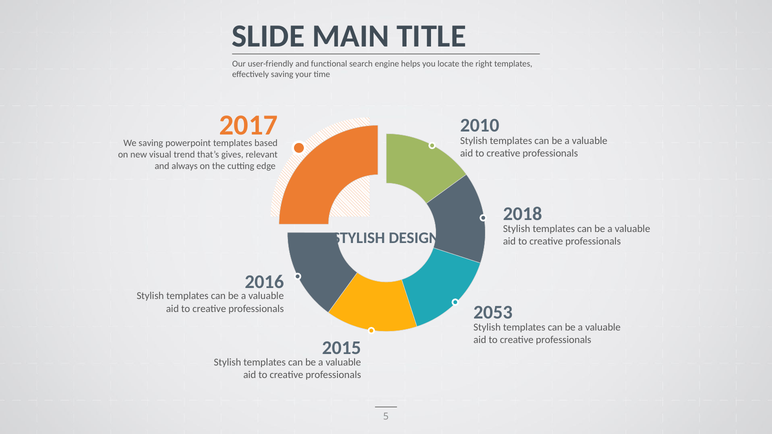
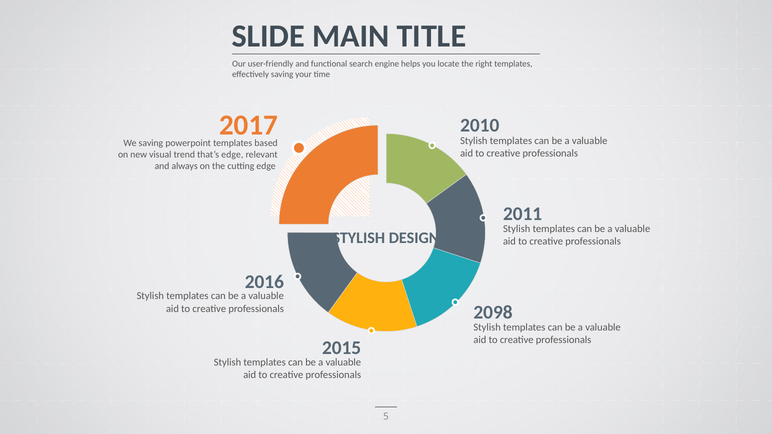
that’s gives: gives -> edge
2018: 2018 -> 2011
2053: 2053 -> 2098
